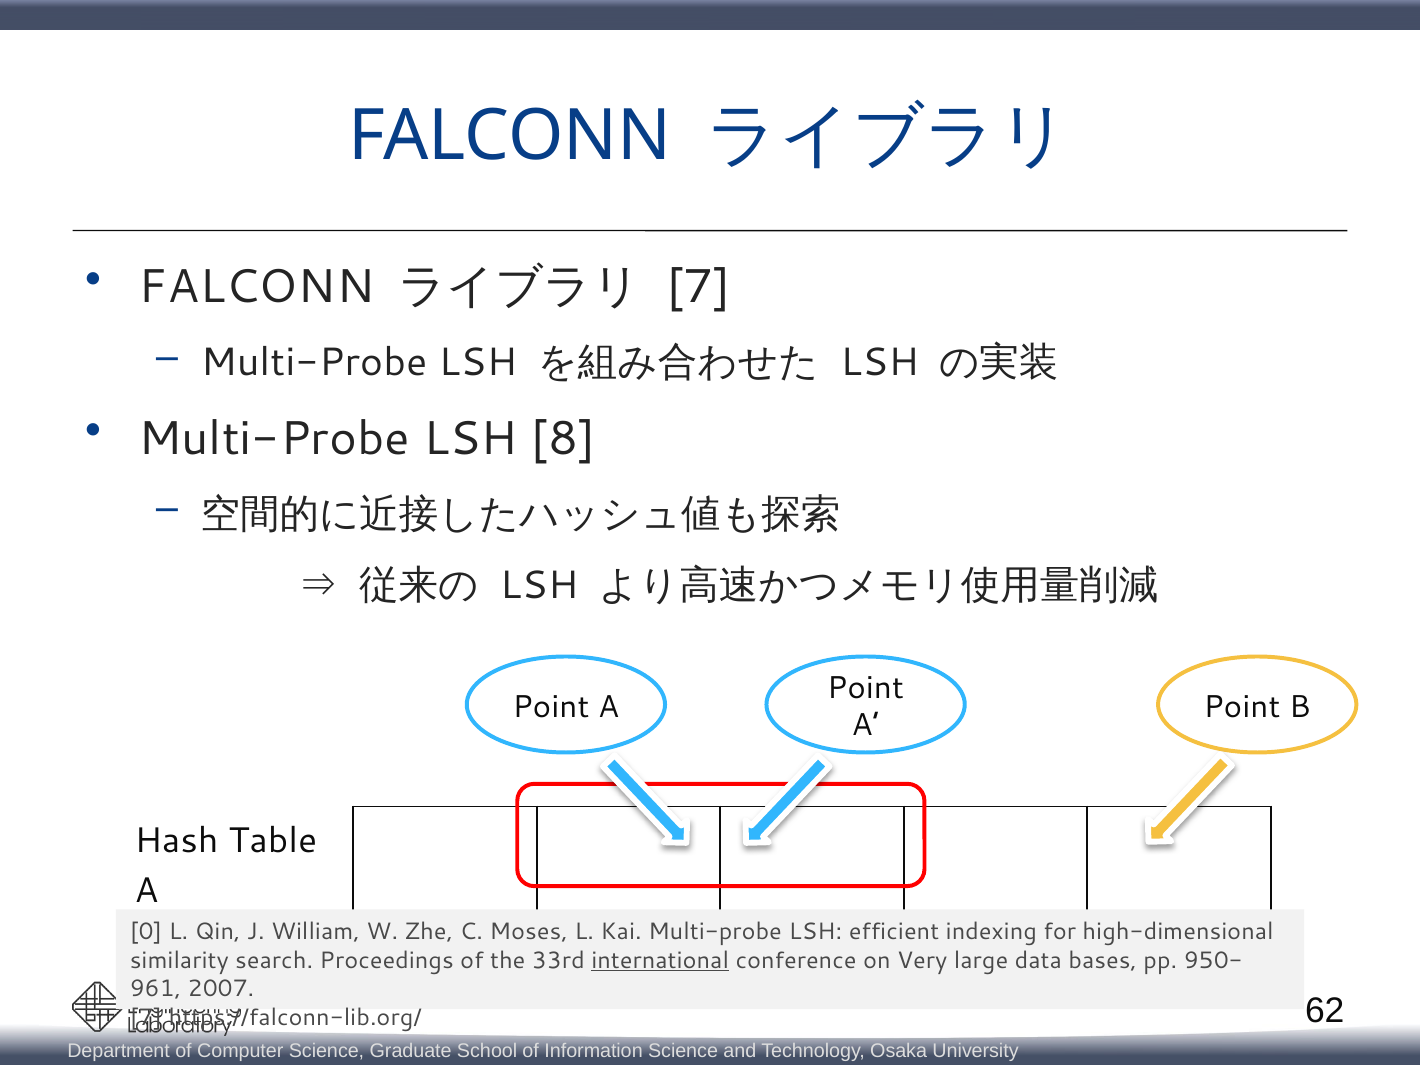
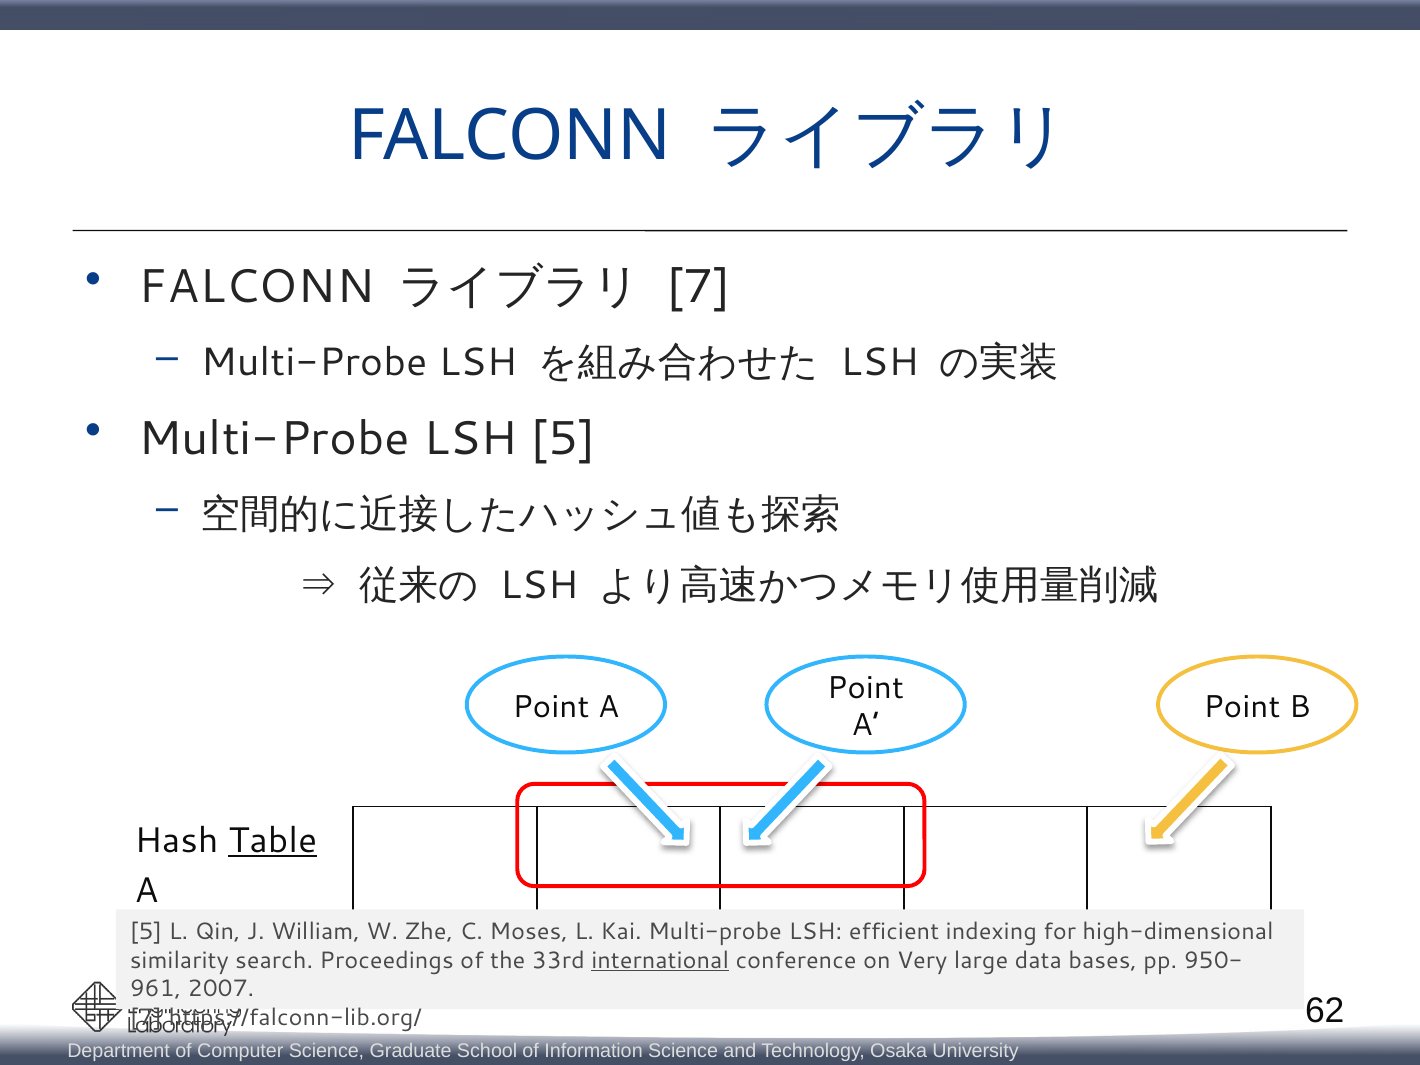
LSH 8: 8 -> 5
Table underline: none -> present
0 at (146, 932): 0 -> 5
